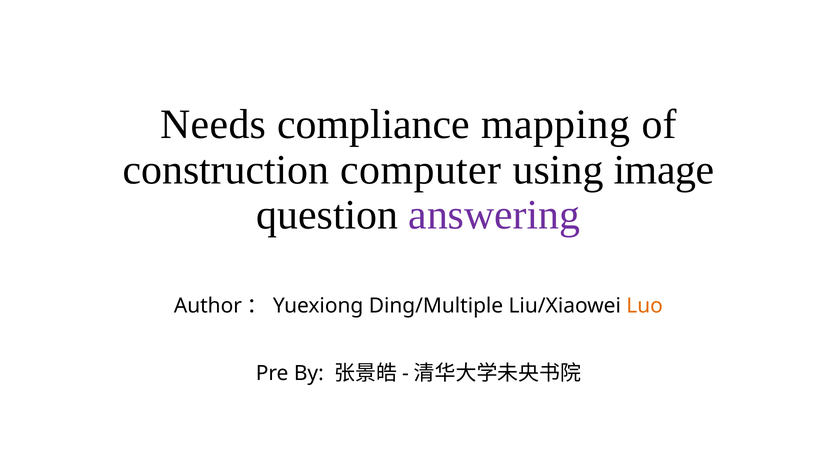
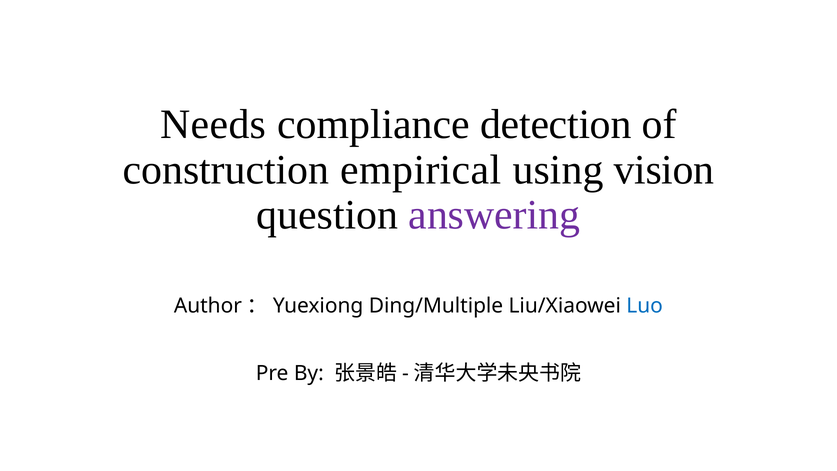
mapping: mapping -> detection
computer: computer -> empirical
image: image -> vision
Luo colour: orange -> blue
